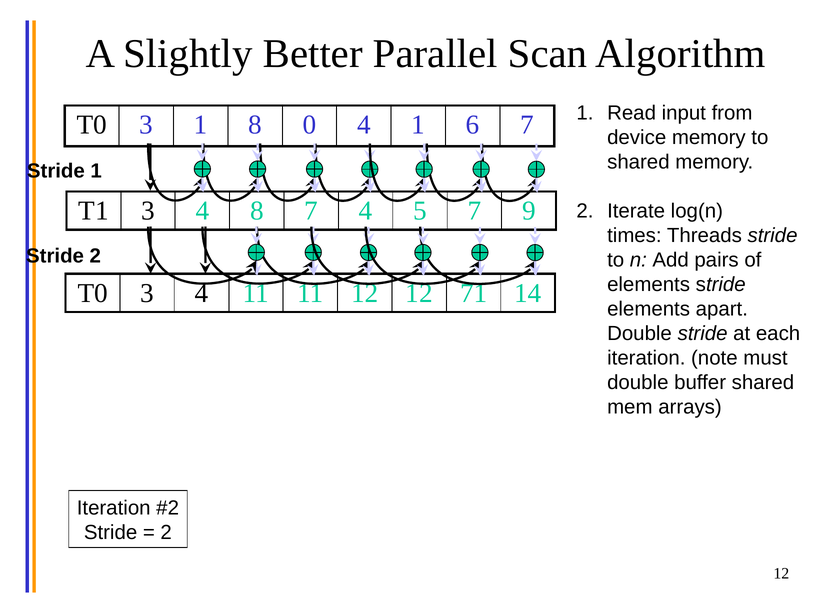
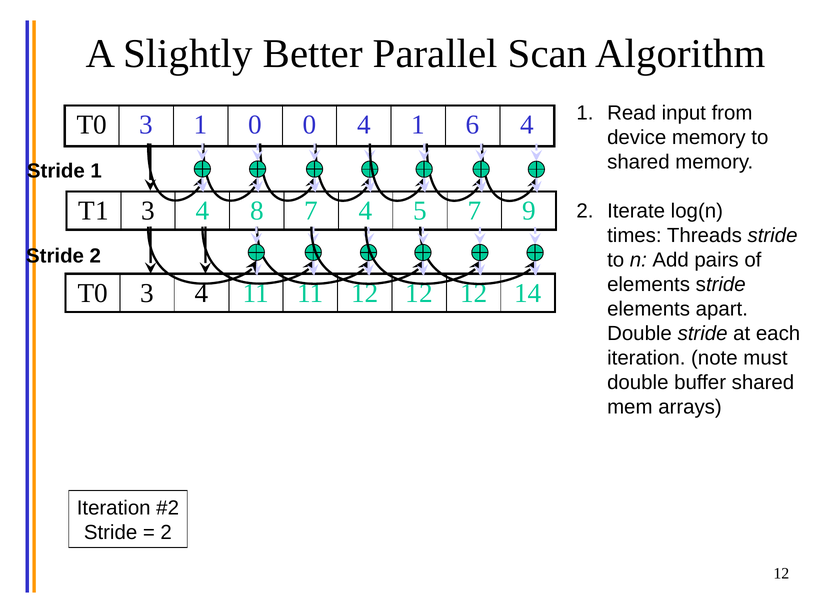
1 8: 8 -> 0
6 7: 7 -> 4
12 12 71: 71 -> 12
